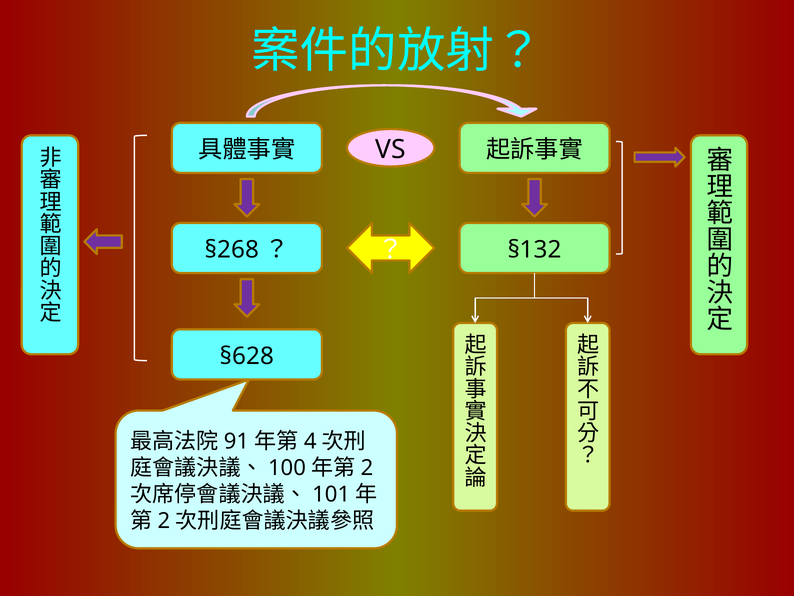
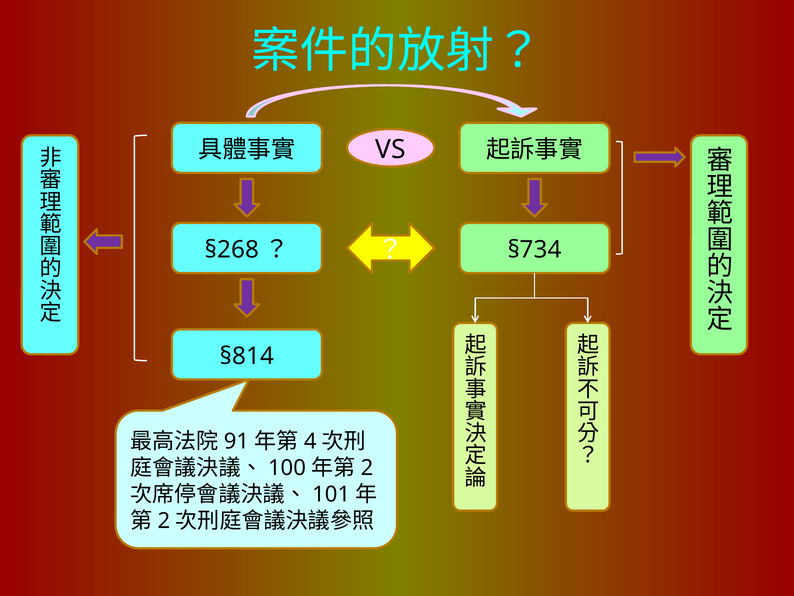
§132: §132 -> §734
§628: §628 -> §814
